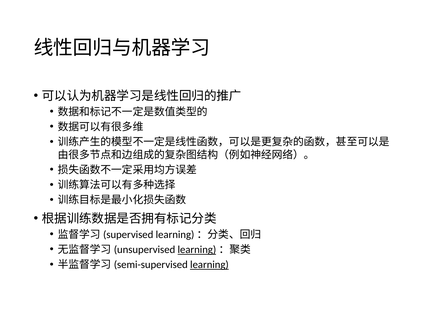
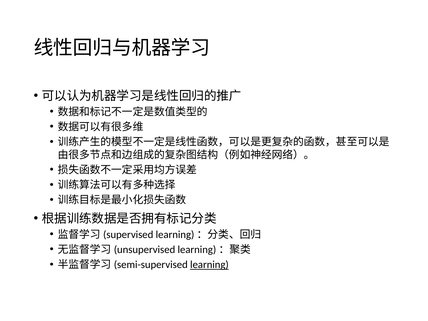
learning at (197, 250) underline: present -> none
